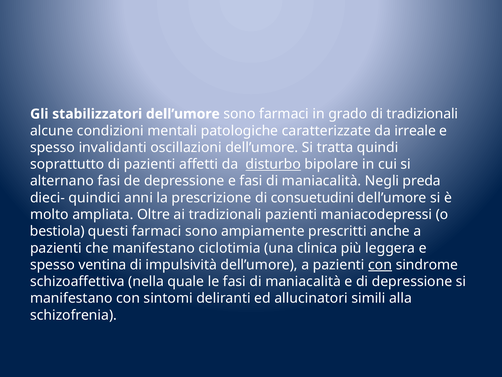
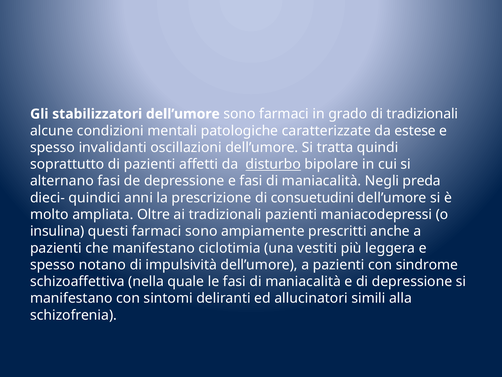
irreale: irreale -> estese
bestiola: bestiola -> insulina
clinica: clinica -> vestiti
ventina: ventina -> notano
con at (380, 264) underline: present -> none
